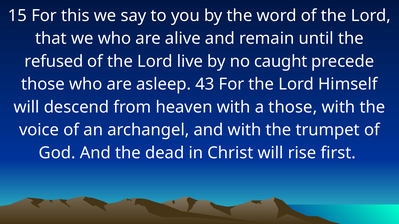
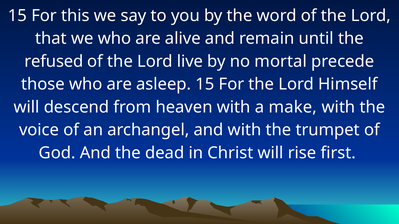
caught: caught -> mortal
asleep 43: 43 -> 15
a those: those -> make
